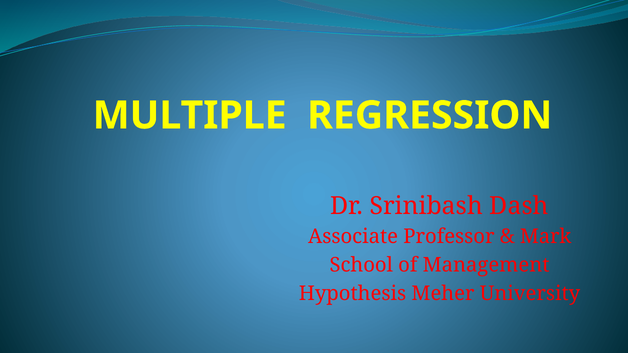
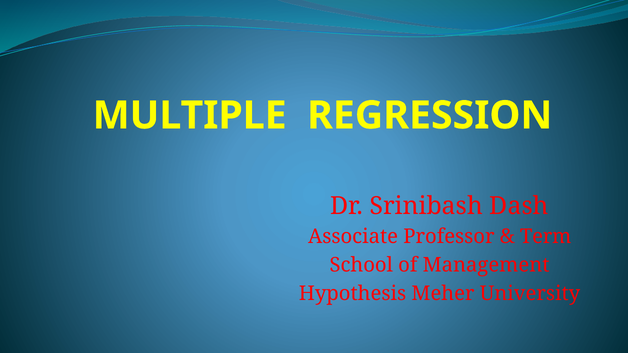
Mark: Mark -> Term
